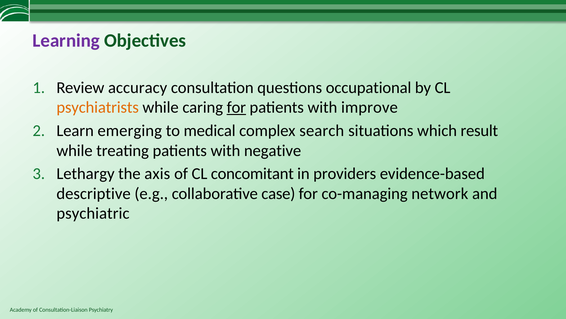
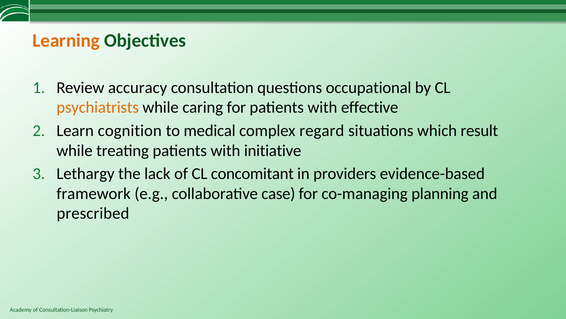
Learning colour: purple -> orange
for at (236, 107) underline: present -> none
improve: improve -> effective
emerging: emerging -> cognition
search: search -> regard
negative: negative -> initiative
axis: axis -> lack
descriptive: descriptive -> framework
network: network -> planning
psychiatric: psychiatric -> prescribed
